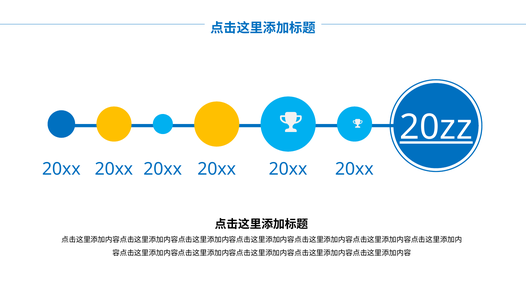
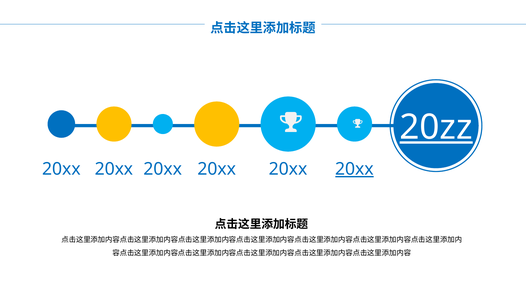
20xx at (355, 169) underline: none -> present
